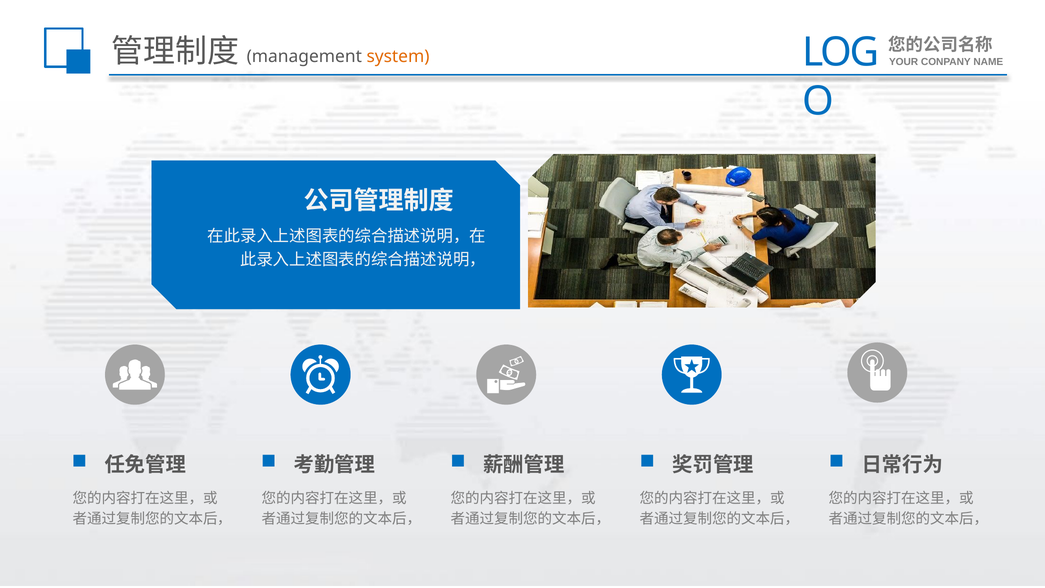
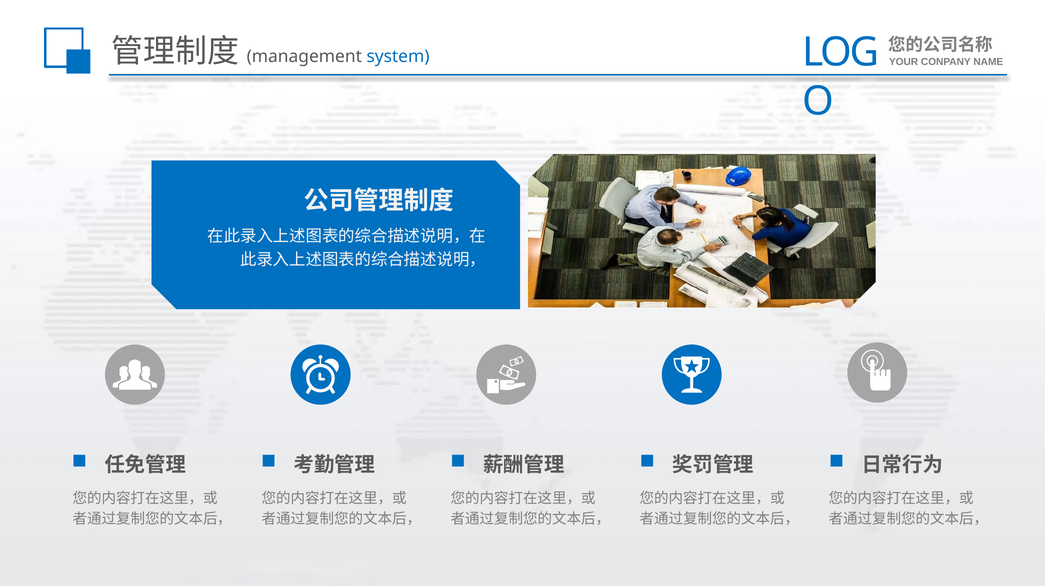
system colour: orange -> blue
